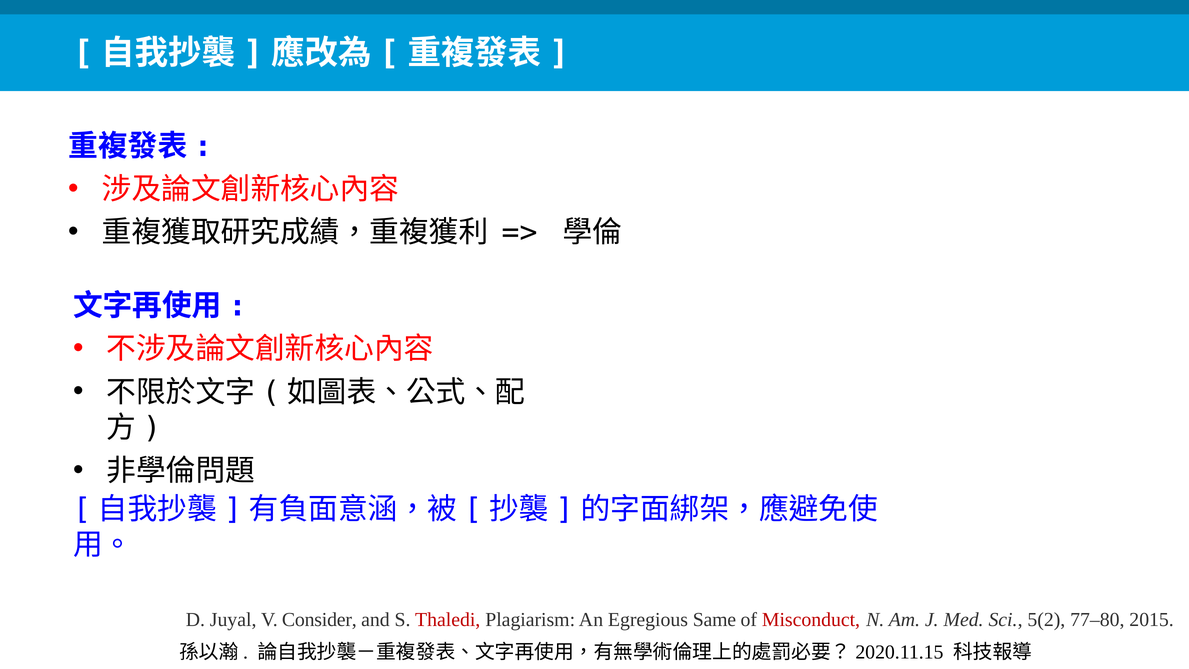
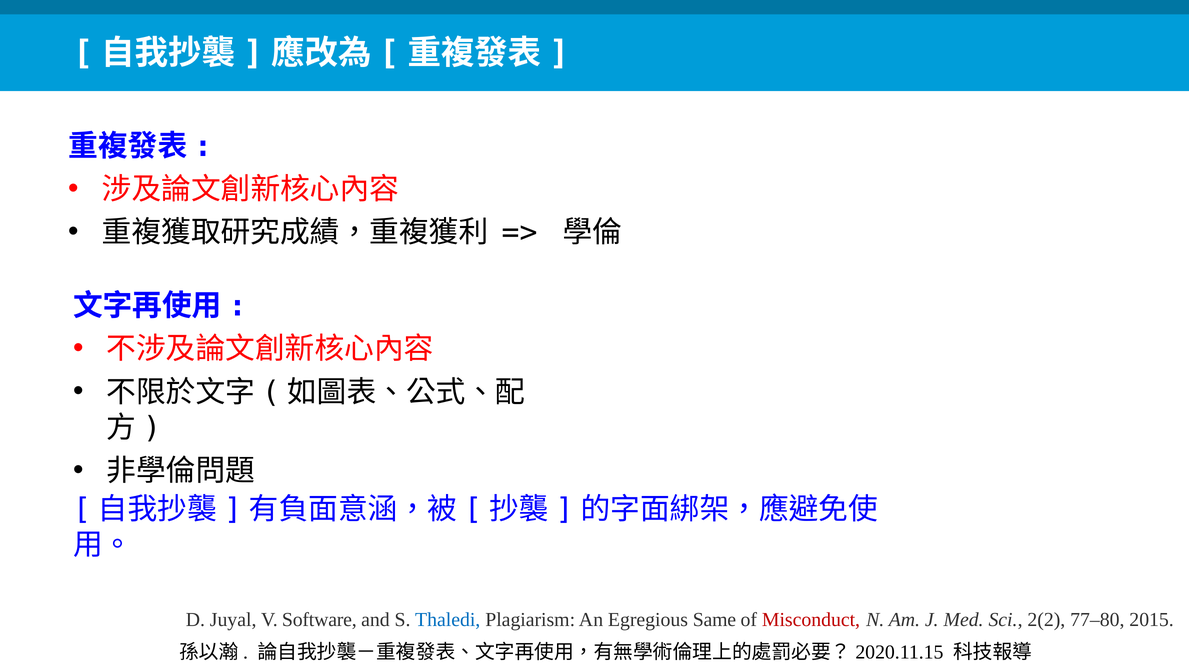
Consider: Consider -> Software
Thaledi colour: red -> blue
5(2: 5(2 -> 2(2
